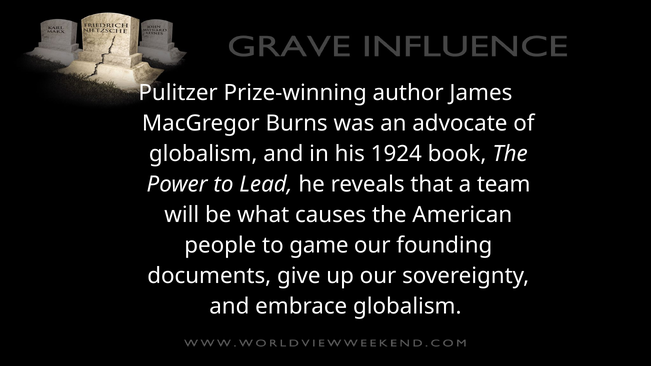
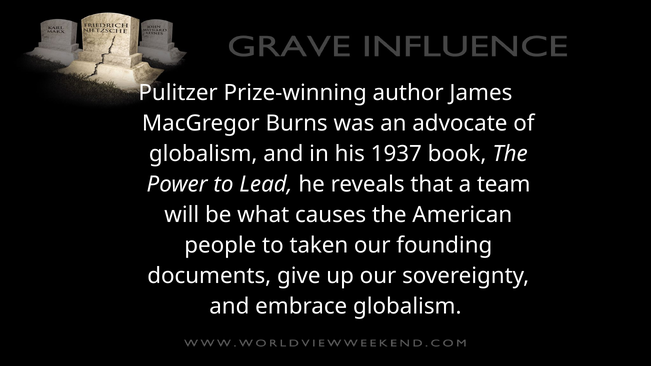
1924: 1924 -> 1937
game: game -> taken
